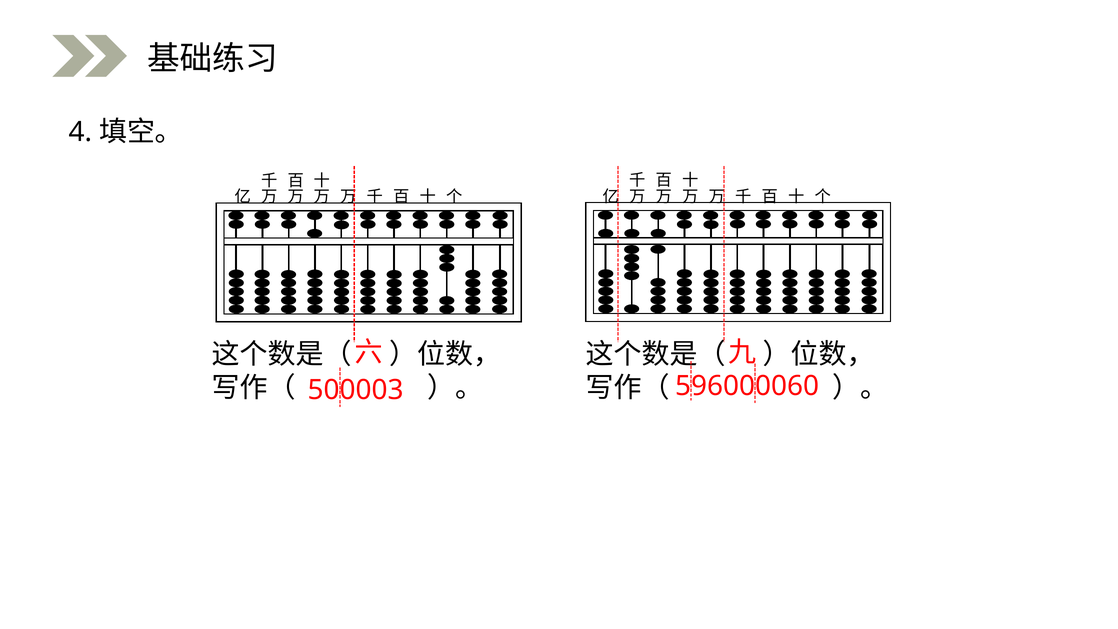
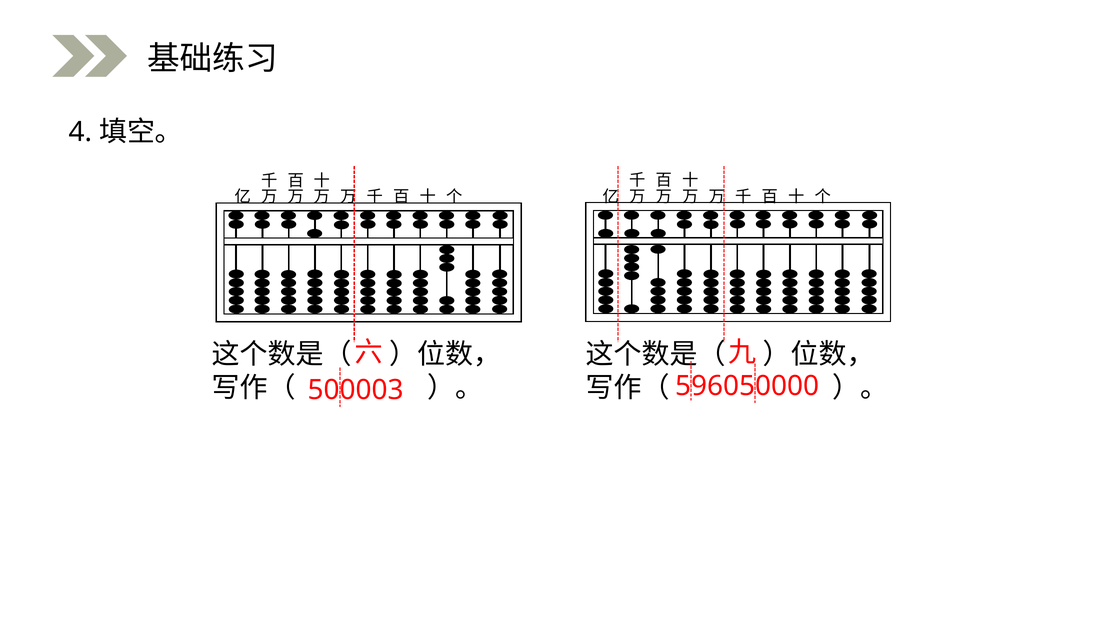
596000060: 596000060 -> 596050000
